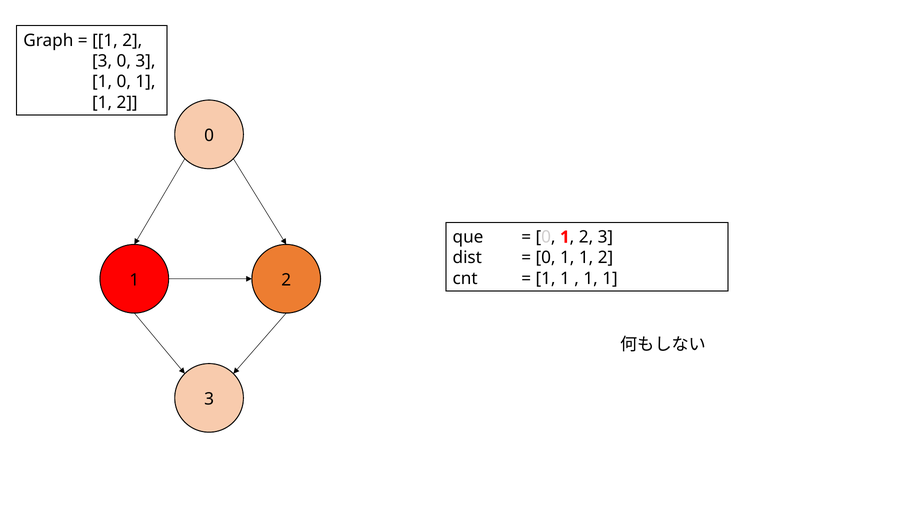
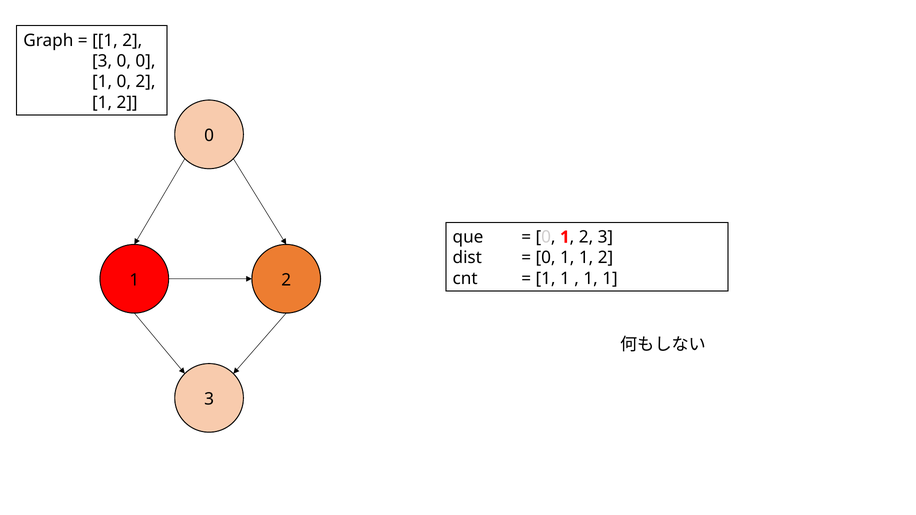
3 0 3: 3 -> 0
1 0 1: 1 -> 2
